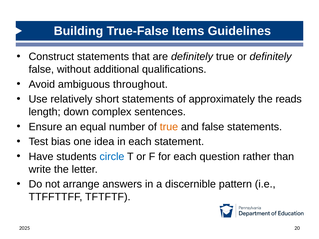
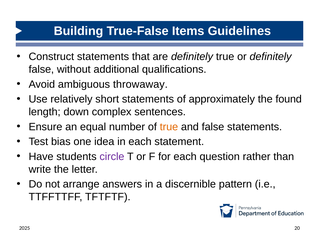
throughout: throughout -> throwaway
reads: reads -> found
circle colour: blue -> purple
